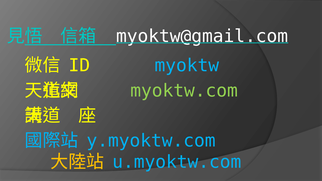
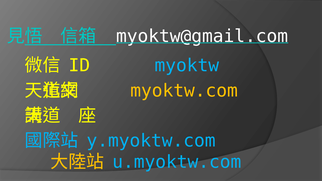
myoktw.com colour: light green -> yellow
